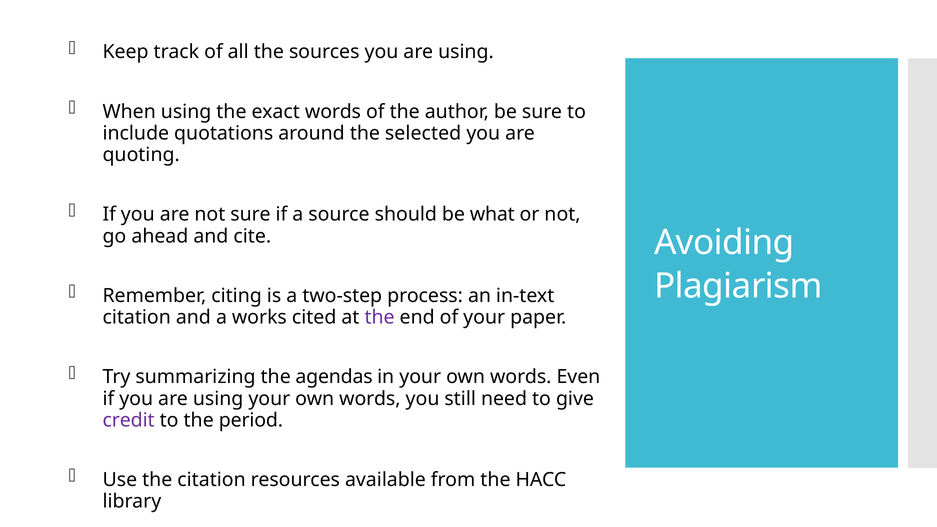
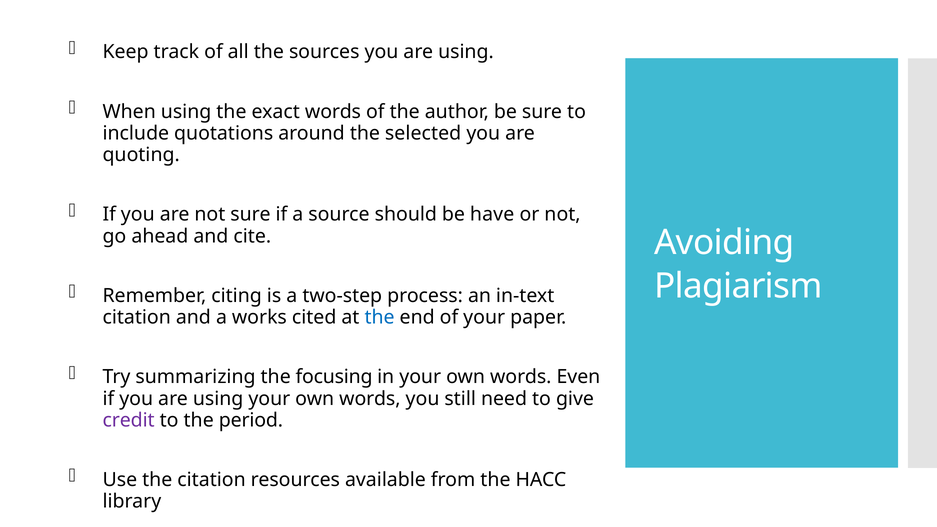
what: what -> have
the at (380, 317) colour: purple -> blue
agendas: agendas -> focusing
